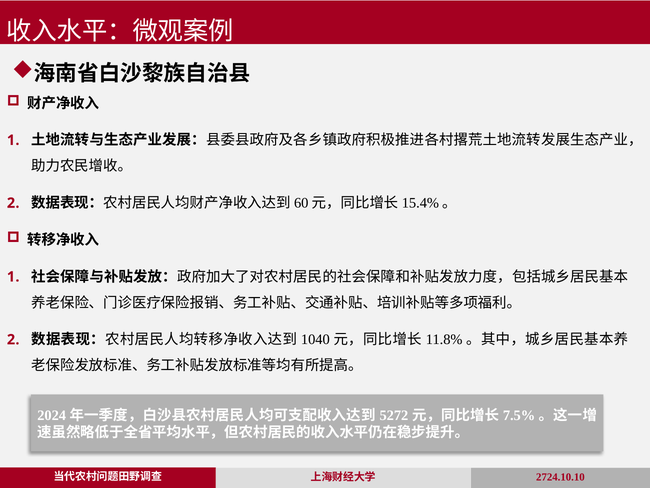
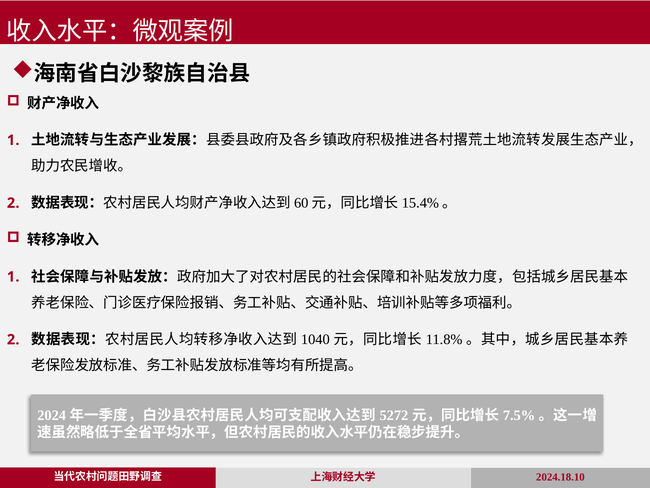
2724.10.10: 2724.10.10 -> 2024.18.10
